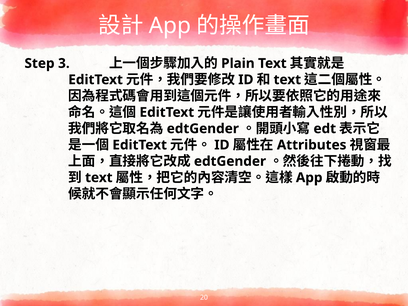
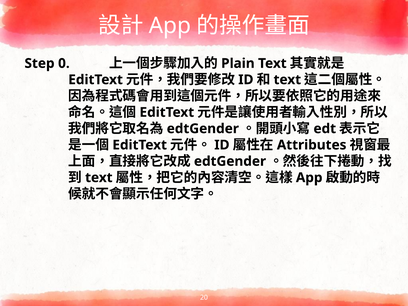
3: 3 -> 0
